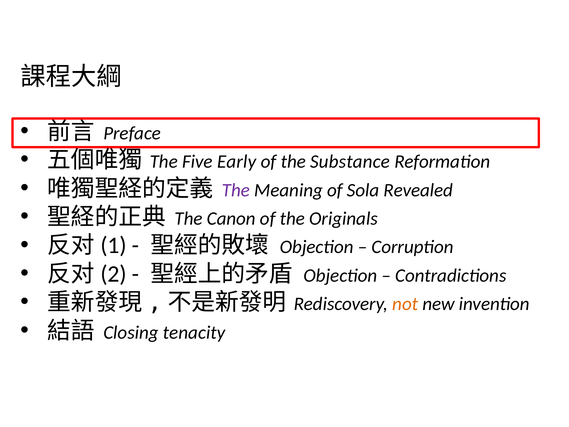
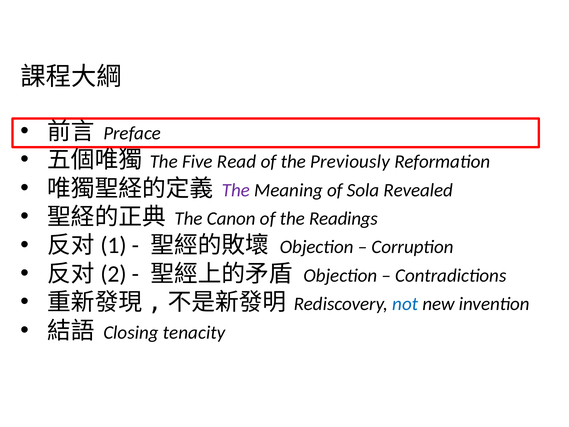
Early: Early -> Read
Substance: Substance -> Previously
Originals: Originals -> Readings
not colour: orange -> blue
